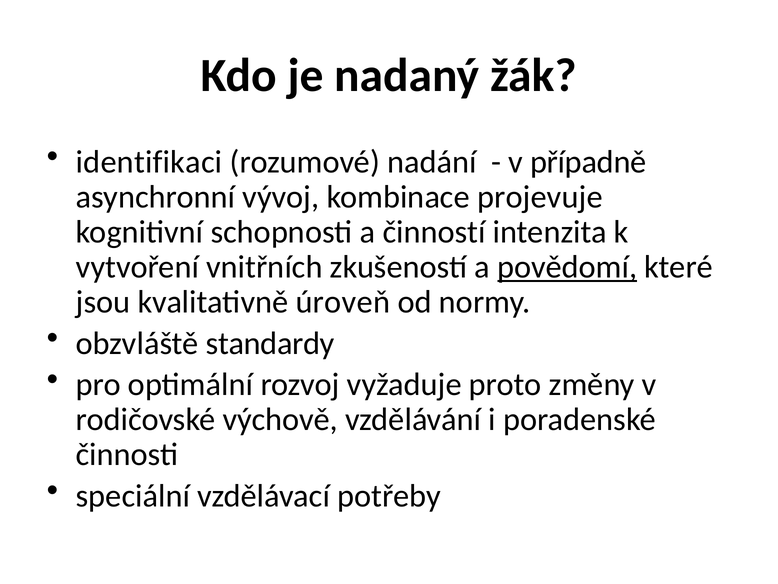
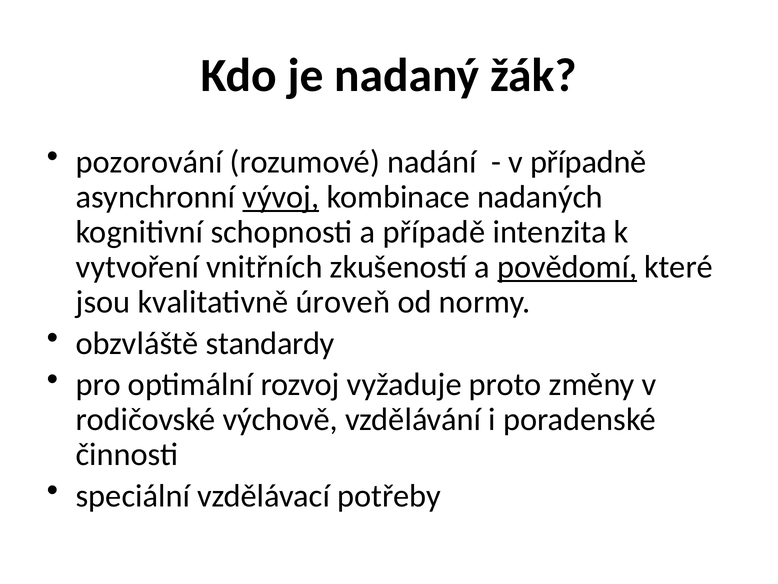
identifikaci: identifikaci -> pozorování
vývoj underline: none -> present
projevuje: projevuje -> nadaných
činností: činností -> případě
